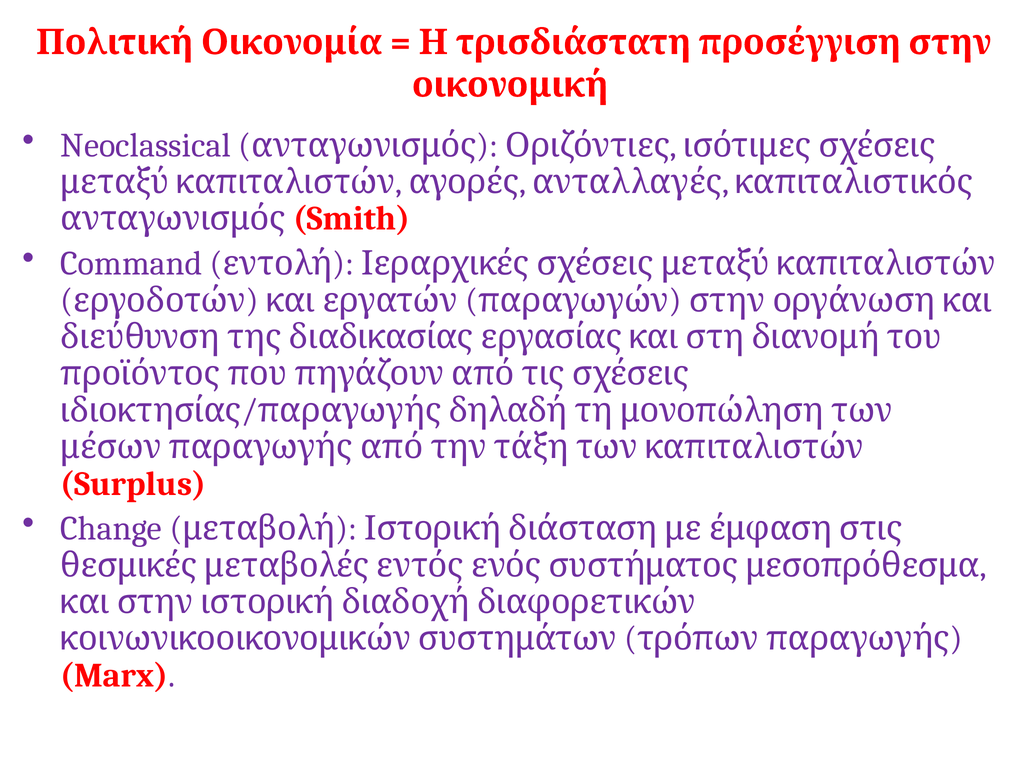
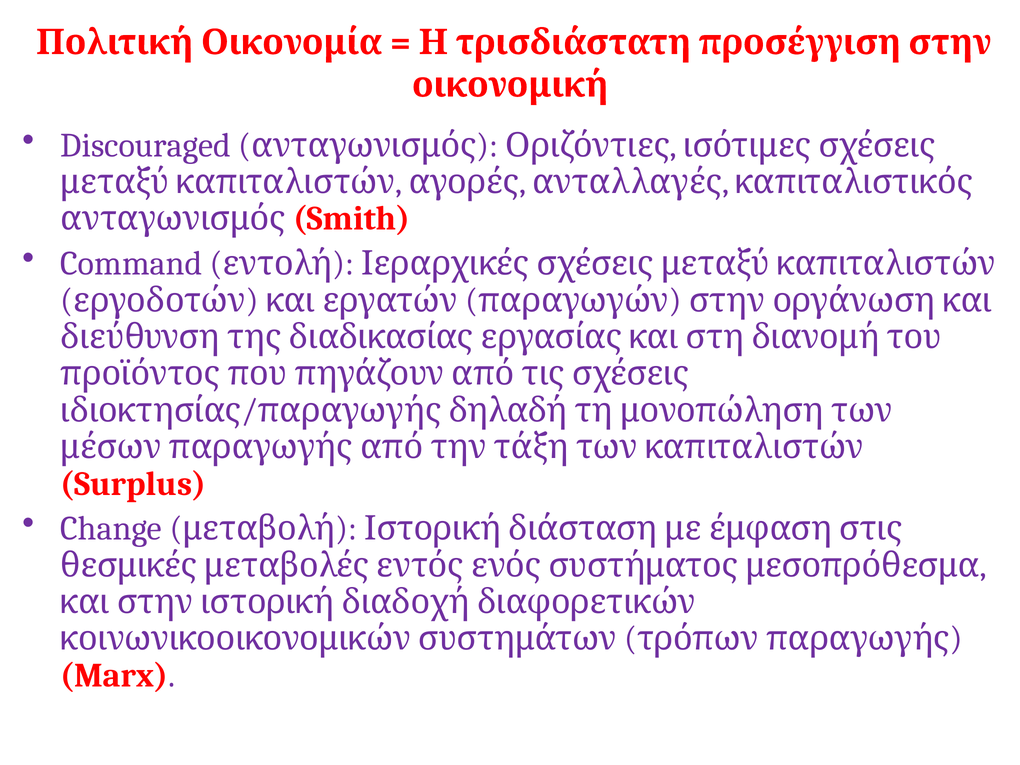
Neoclassical: Neoclassical -> Discouraged
